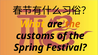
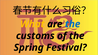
the at (73, 24) colour: orange -> blue
